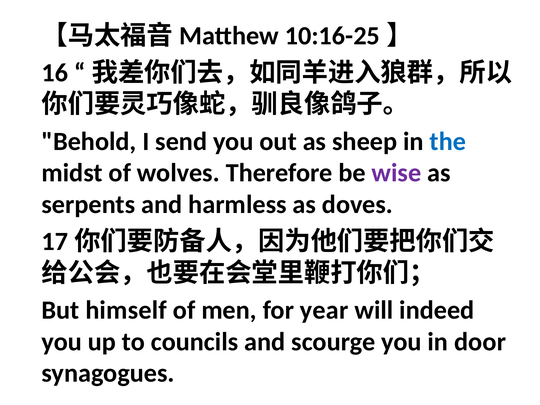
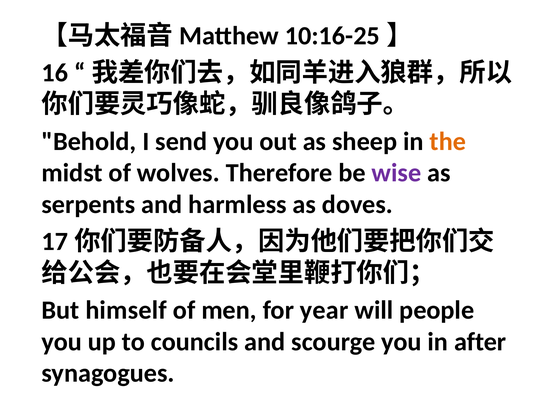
the colour: blue -> orange
indeed: indeed -> people
door: door -> after
